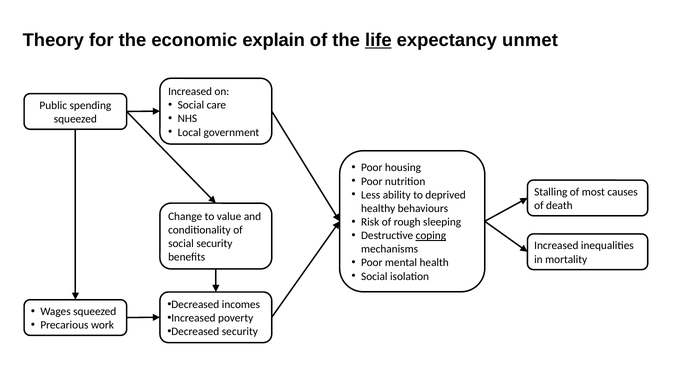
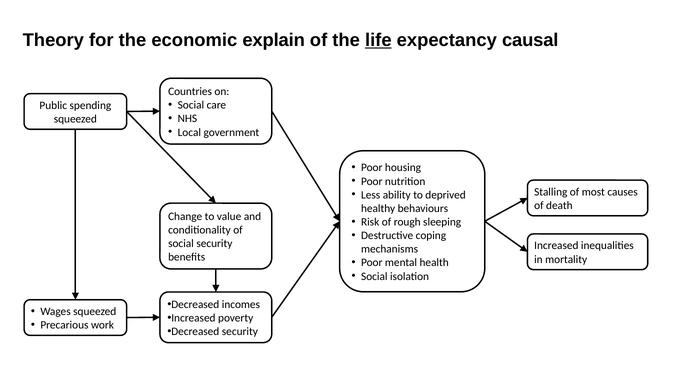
unmet: unmet -> causal
Increased at (190, 92): Increased -> Countries
coping underline: present -> none
